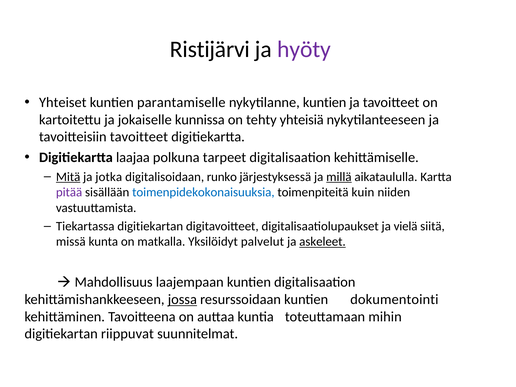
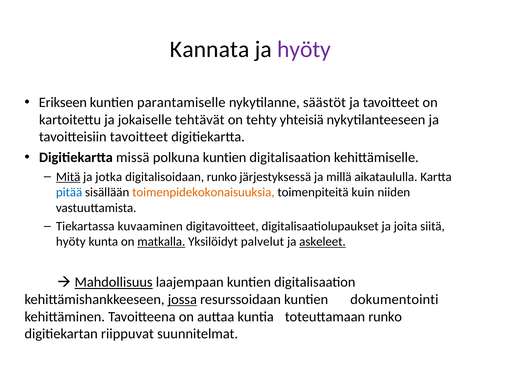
Ristijärvi: Ristijärvi -> Kannata
Yhteiset: Yhteiset -> Erikseen
nykytilanne kuntien: kuntien -> säästöt
kunnissa: kunnissa -> tehtävät
laajaa: laajaa -> missä
polkuna tarpeet: tarpeet -> kuntien
millä underline: present -> none
pitää colour: purple -> blue
toimenpidekokonaisuuksia colour: blue -> orange
Tiekartassa digitiekartan: digitiekartan -> kuvaaminen
vielä: vielä -> joita
missä at (71, 242): missä -> hyöty
matkalla underline: none -> present
Mahdollisuus underline: none -> present
toteuttamaan mihin: mihin -> runko
